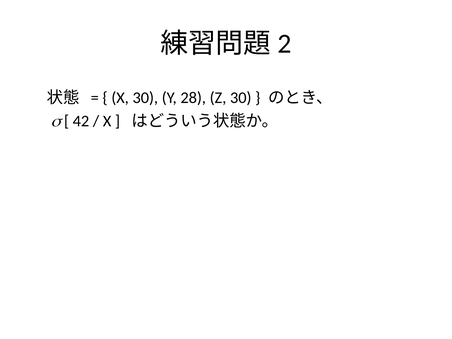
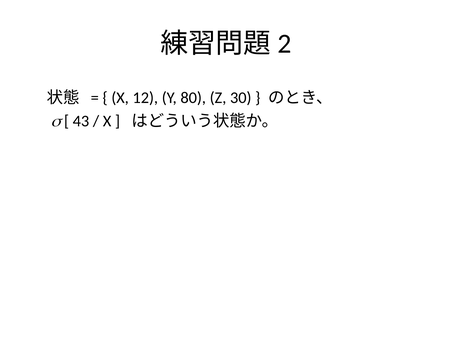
X 30: 30 -> 12
28: 28 -> 80
42: 42 -> 43
